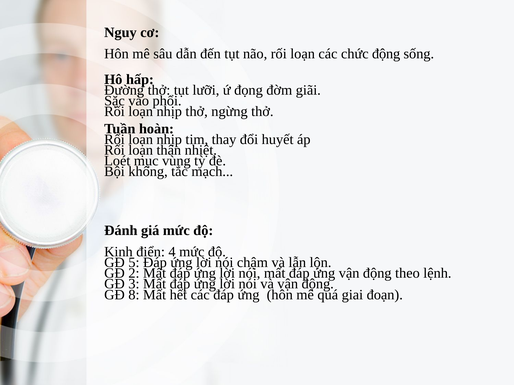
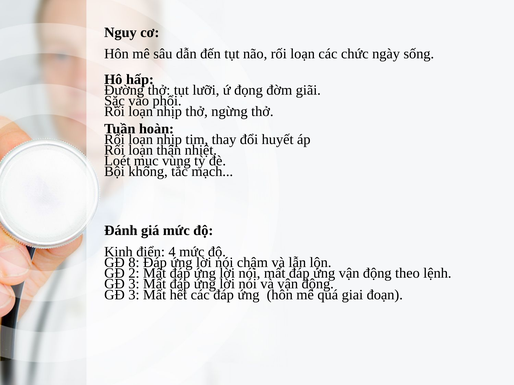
chức động: động -> ngày
5: 5 -> 8
8 at (134, 295): 8 -> 3
